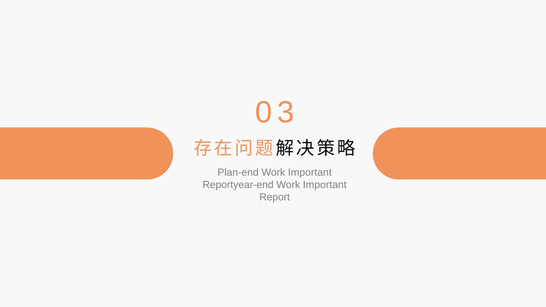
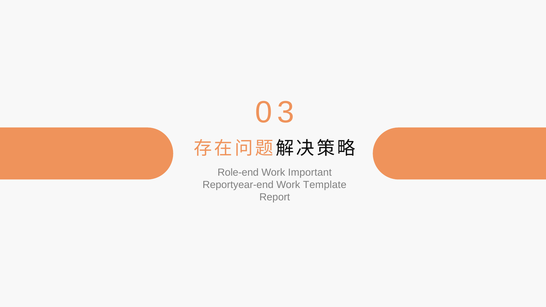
Plan-end: Plan-end -> Role-end
Reportyear-end Work Important: Important -> Template
